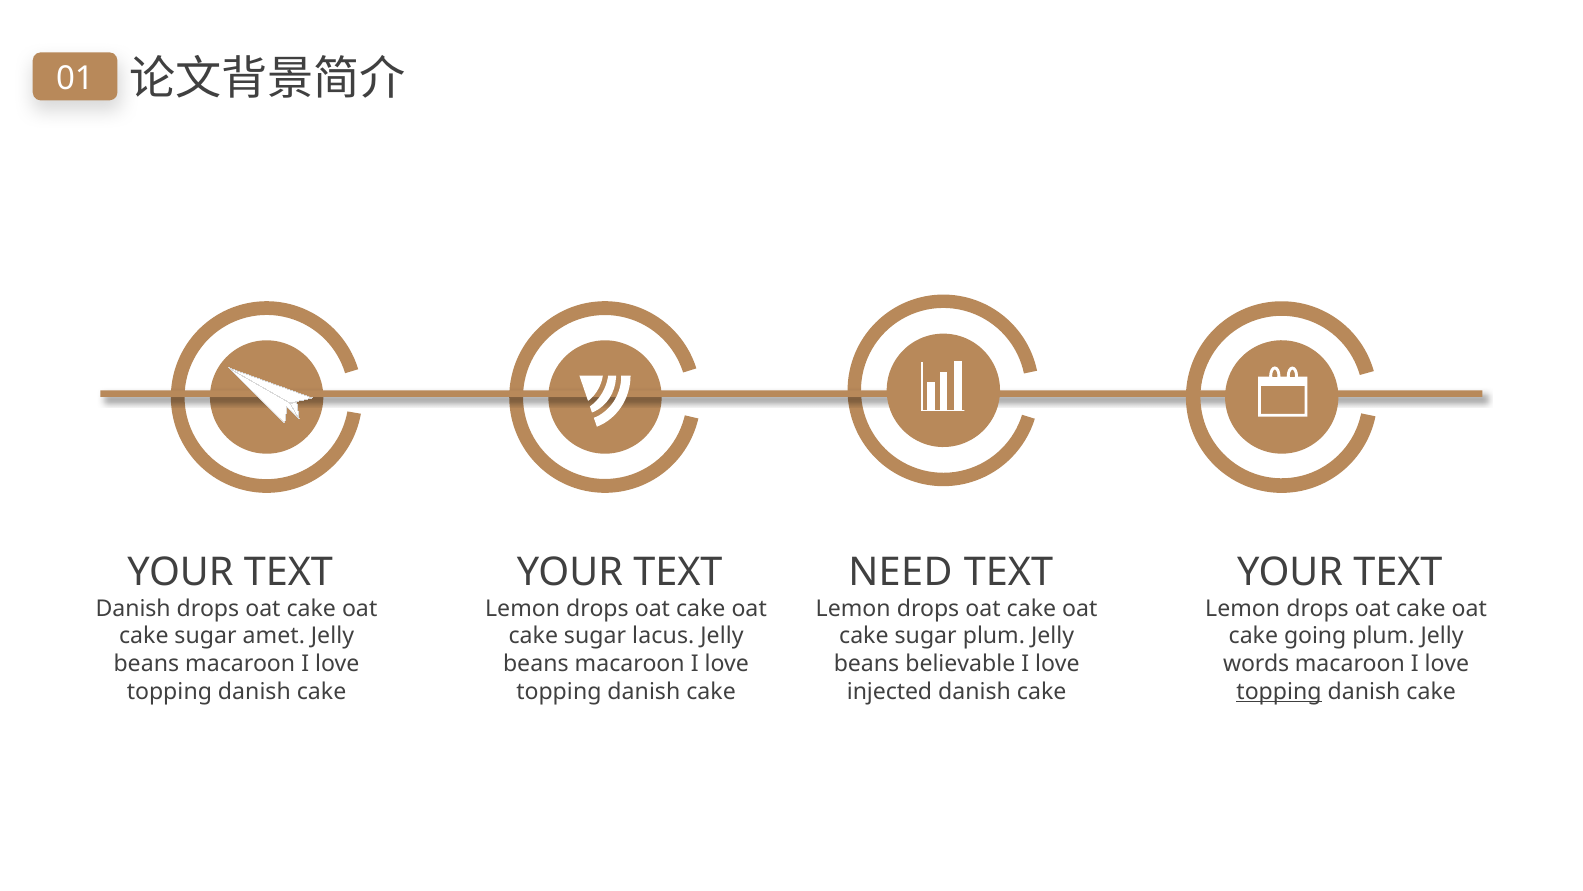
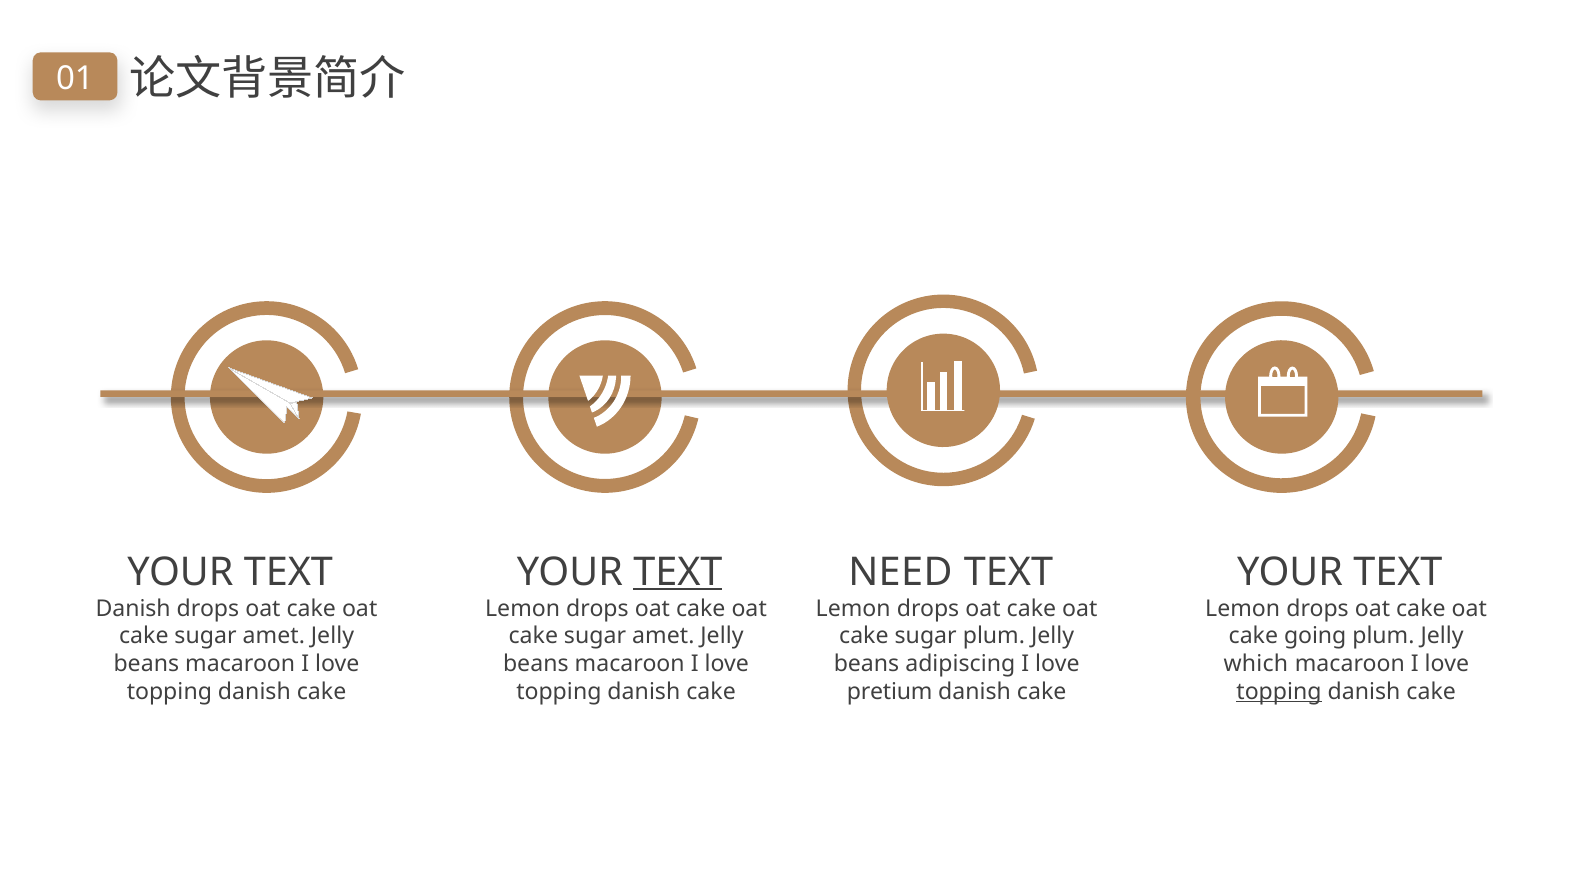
TEXT at (678, 572) underline: none -> present
lacus at (663, 636): lacus -> amet
believable: believable -> adipiscing
words: words -> which
injected: injected -> pretium
